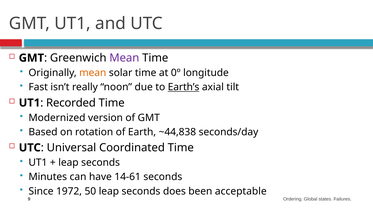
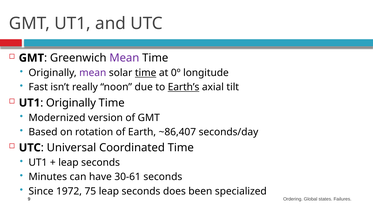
mean at (93, 73) colour: orange -> purple
time at (146, 73) underline: none -> present
Recorded at (71, 103): Recorded -> Originally
~44,838: ~44,838 -> ~86,407
14-61: 14-61 -> 30-61
50: 50 -> 75
acceptable: acceptable -> specialized
